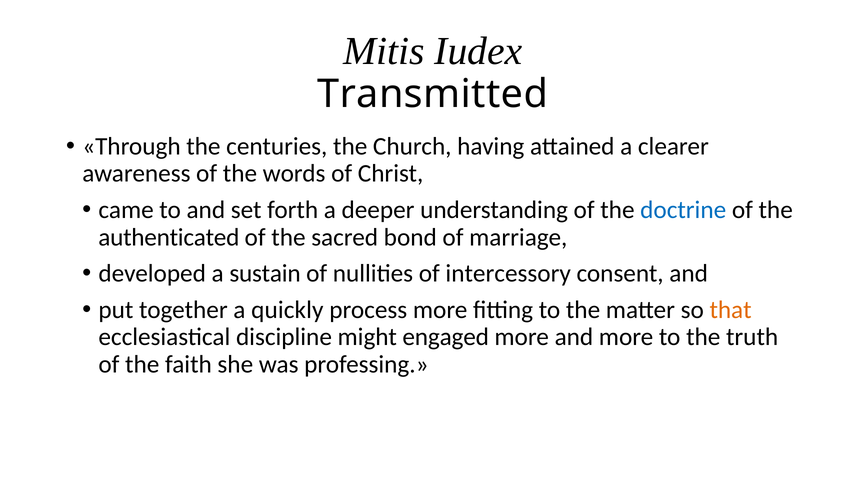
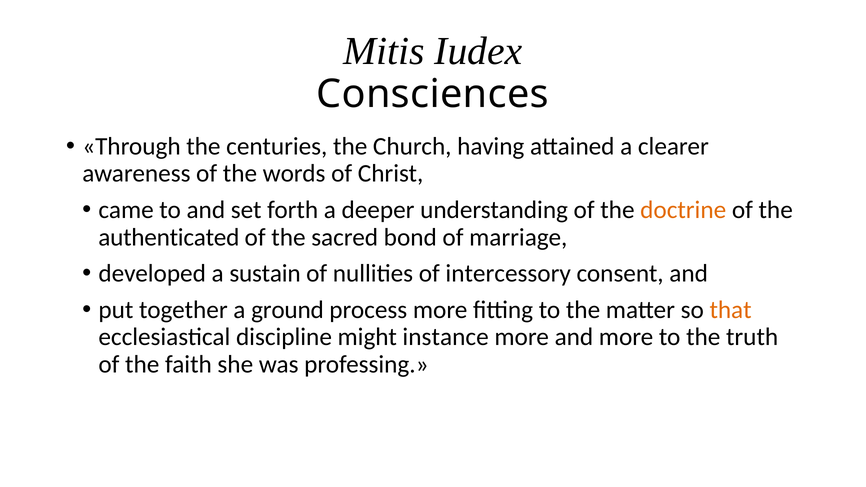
Transmitted: Transmitted -> Consciences
doctrine colour: blue -> orange
quickly: quickly -> ground
engaged: engaged -> instance
